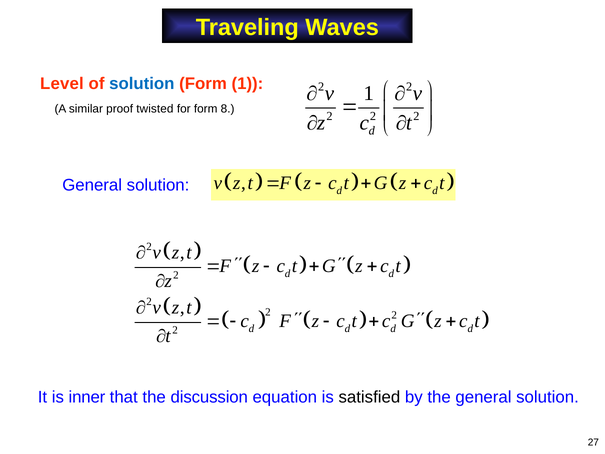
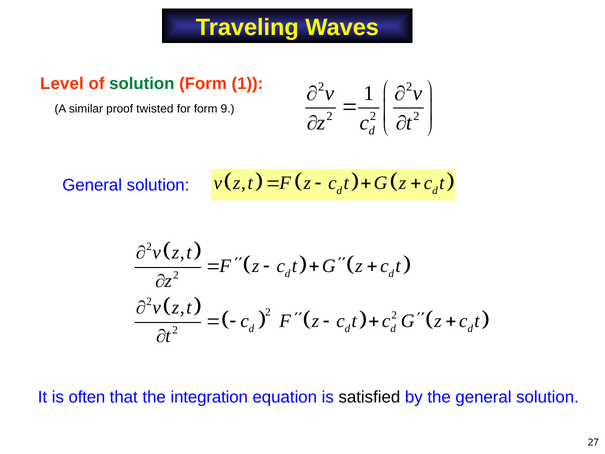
solution at (142, 84) colour: blue -> green
8: 8 -> 9
inner: inner -> often
discussion: discussion -> integration
